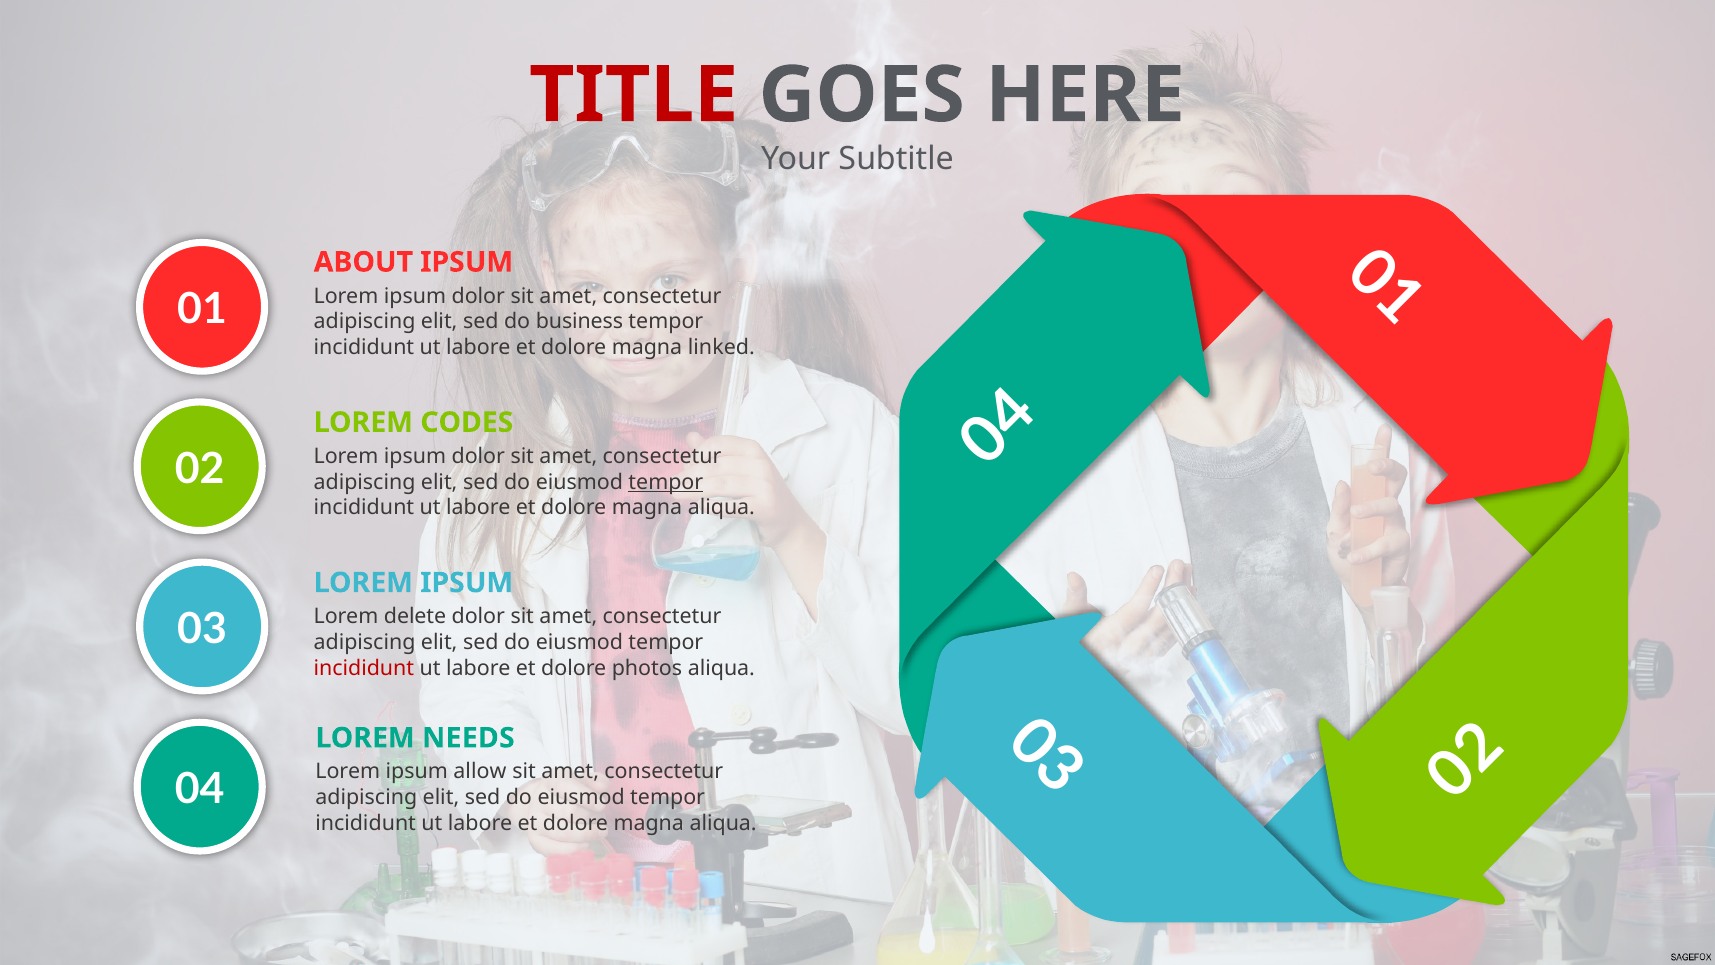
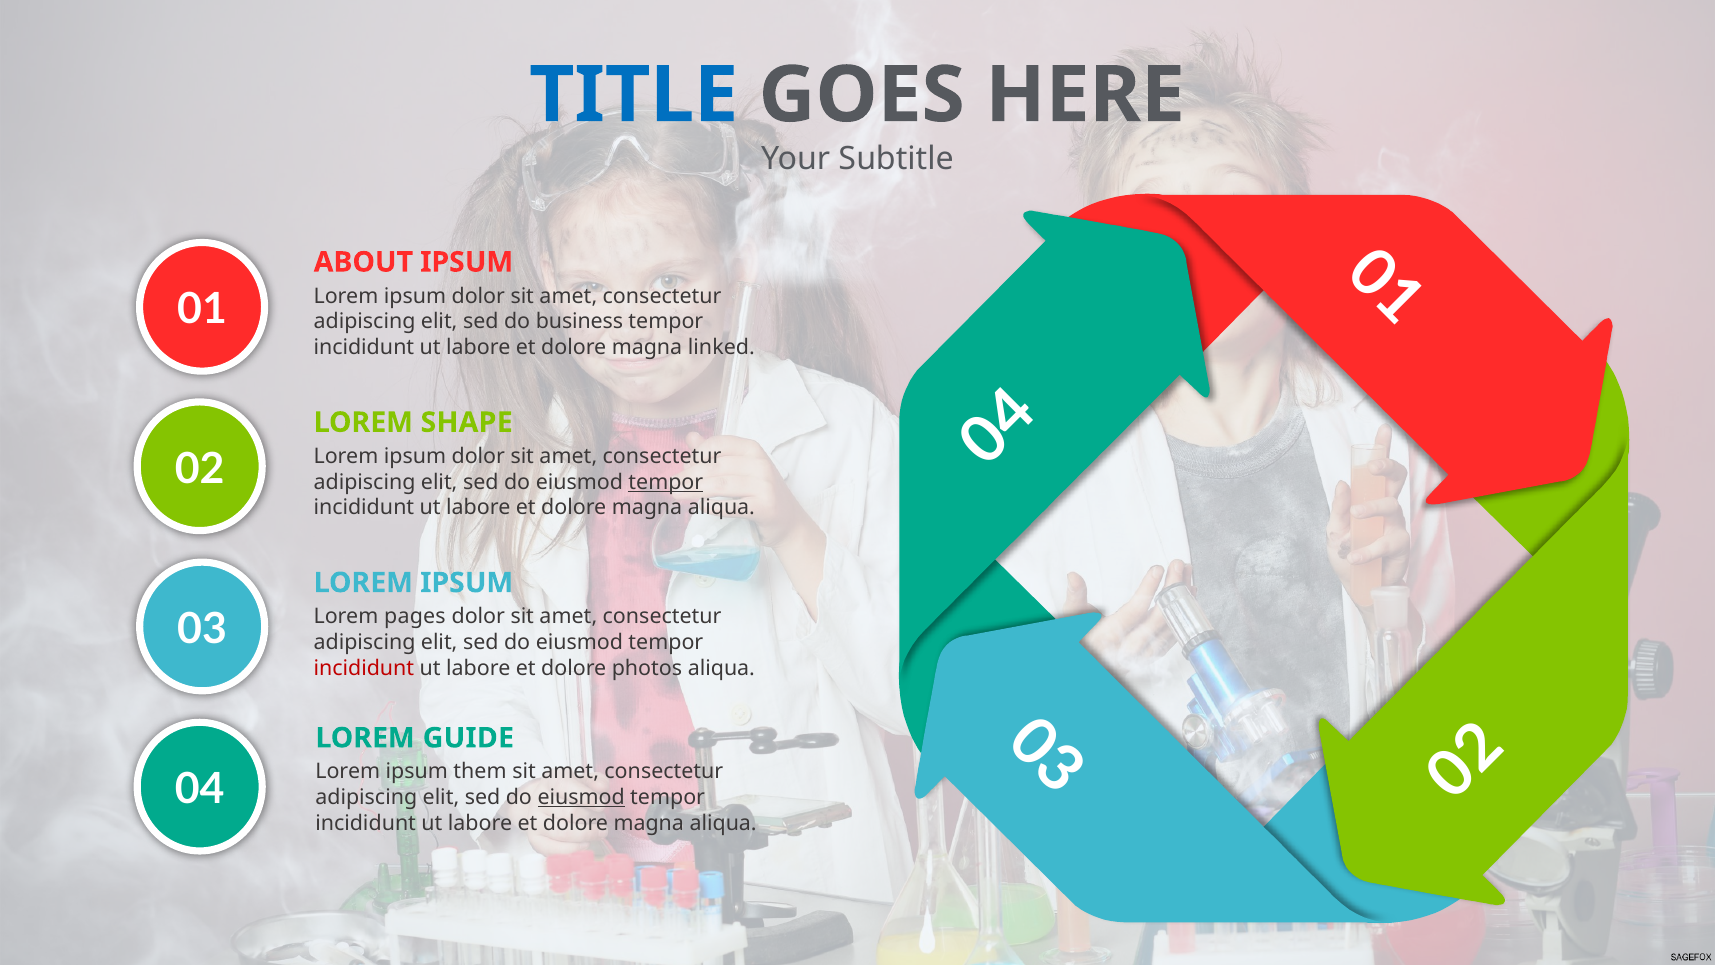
TITLE colour: red -> blue
CODES: CODES -> SHAPE
delete: delete -> pages
NEEDS: NEEDS -> GUIDE
allow: allow -> them
eiusmod at (581, 797) underline: none -> present
